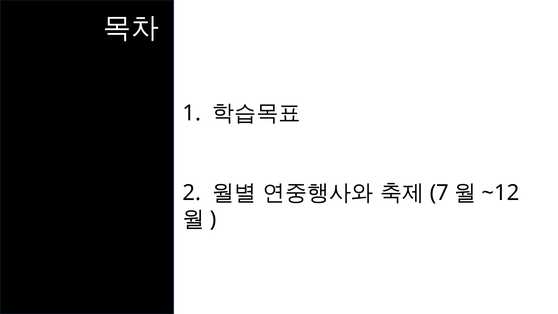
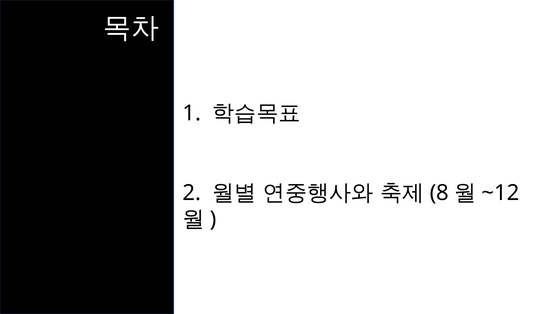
7: 7 -> 8
